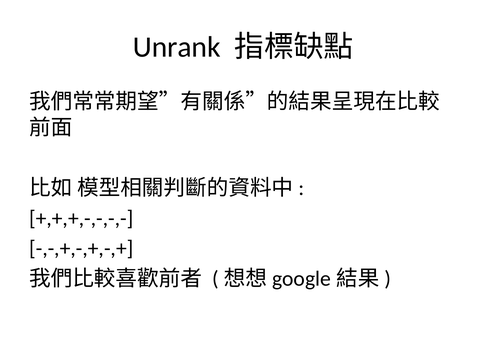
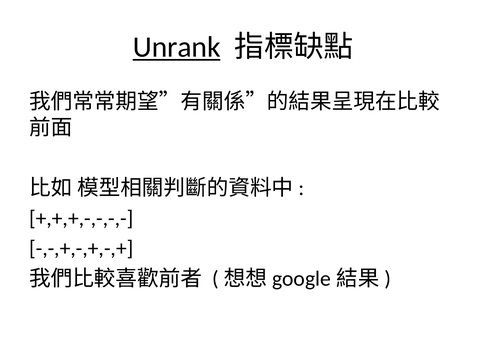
Unrank underline: none -> present
